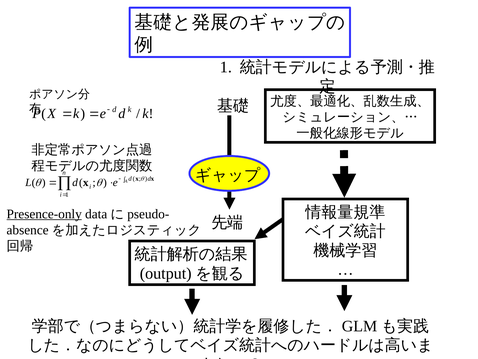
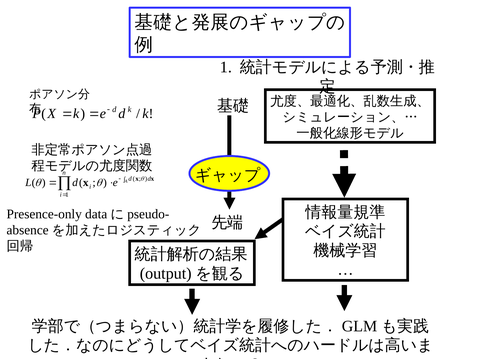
Presence-only underline: present -> none
